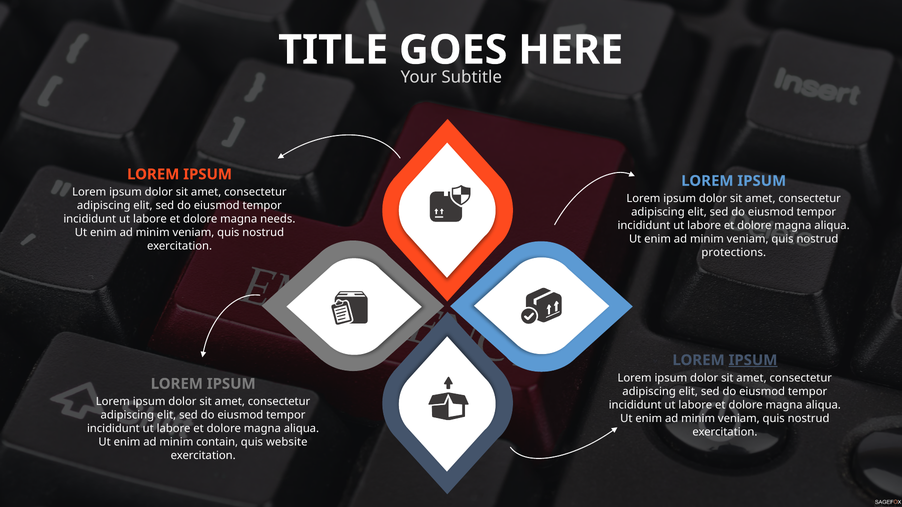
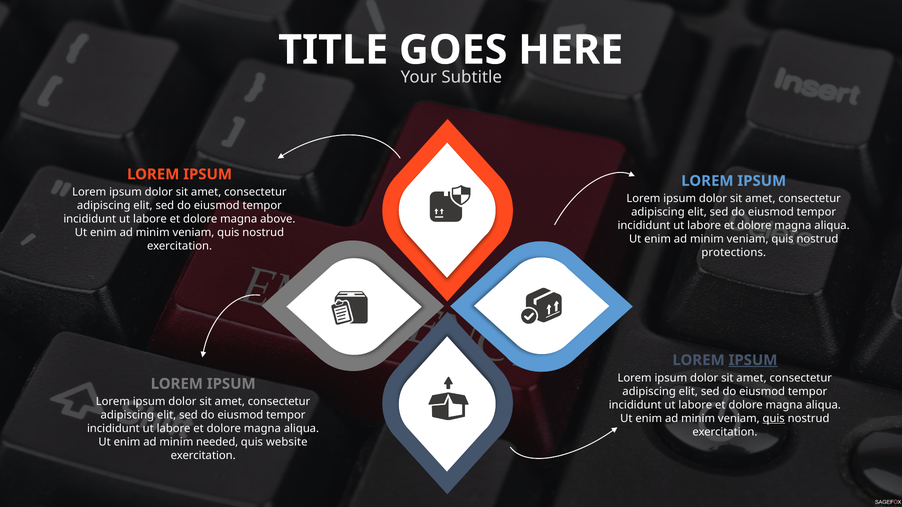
needs: needs -> above
quis at (774, 419) underline: none -> present
contain: contain -> needed
